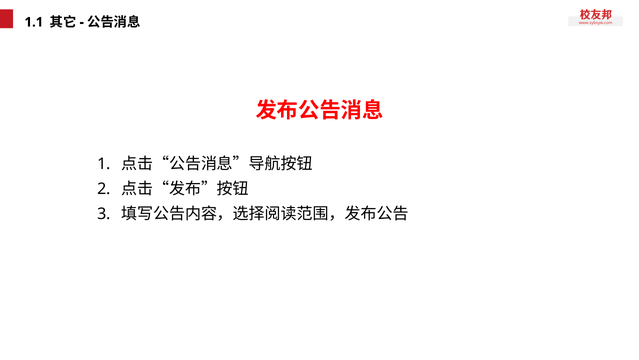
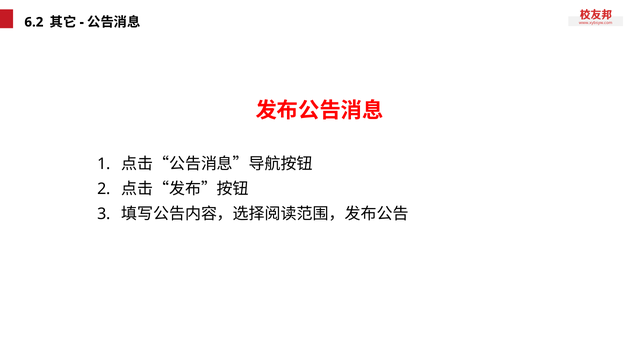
1.1: 1.1 -> 6.2
